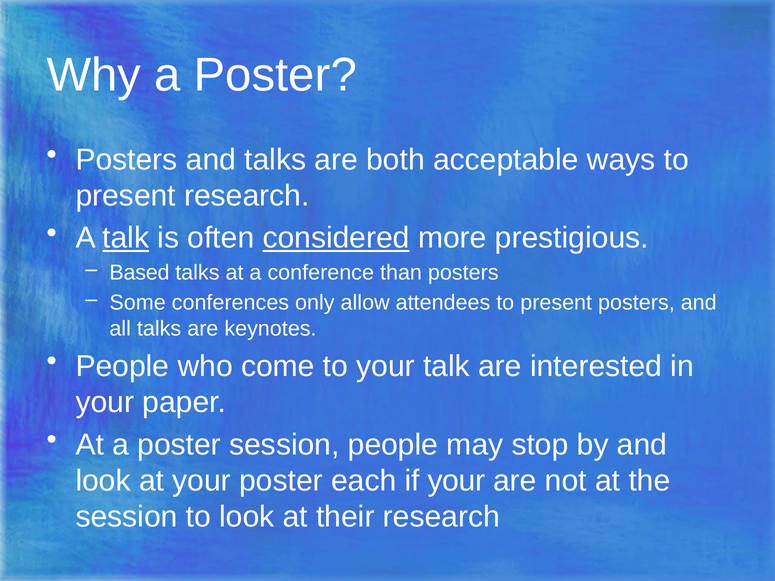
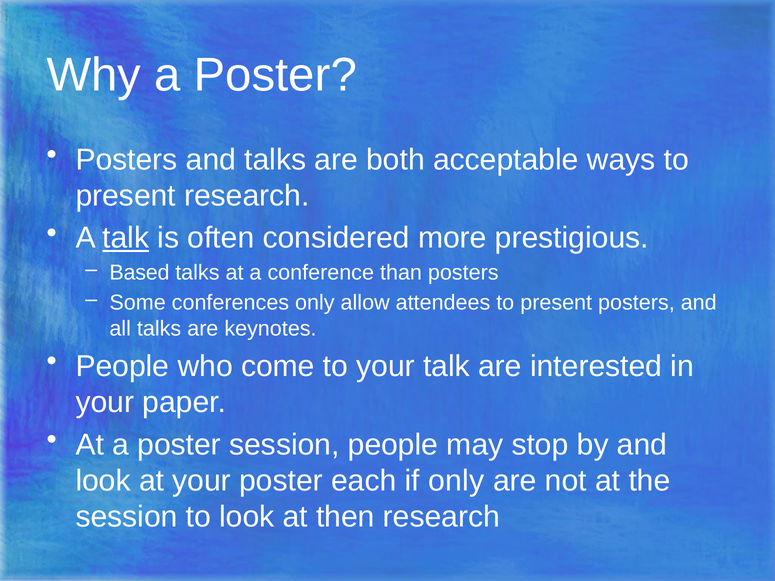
considered underline: present -> none
if your: your -> only
their: their -> then
